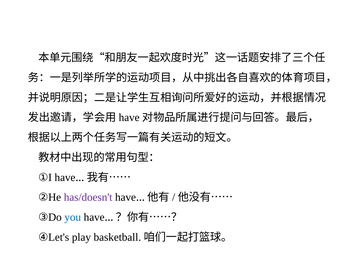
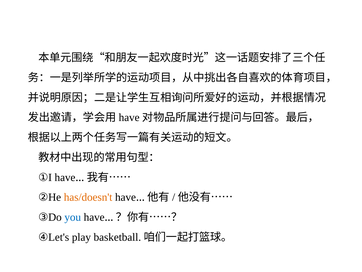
has/doesn't colour: purple -> orange
